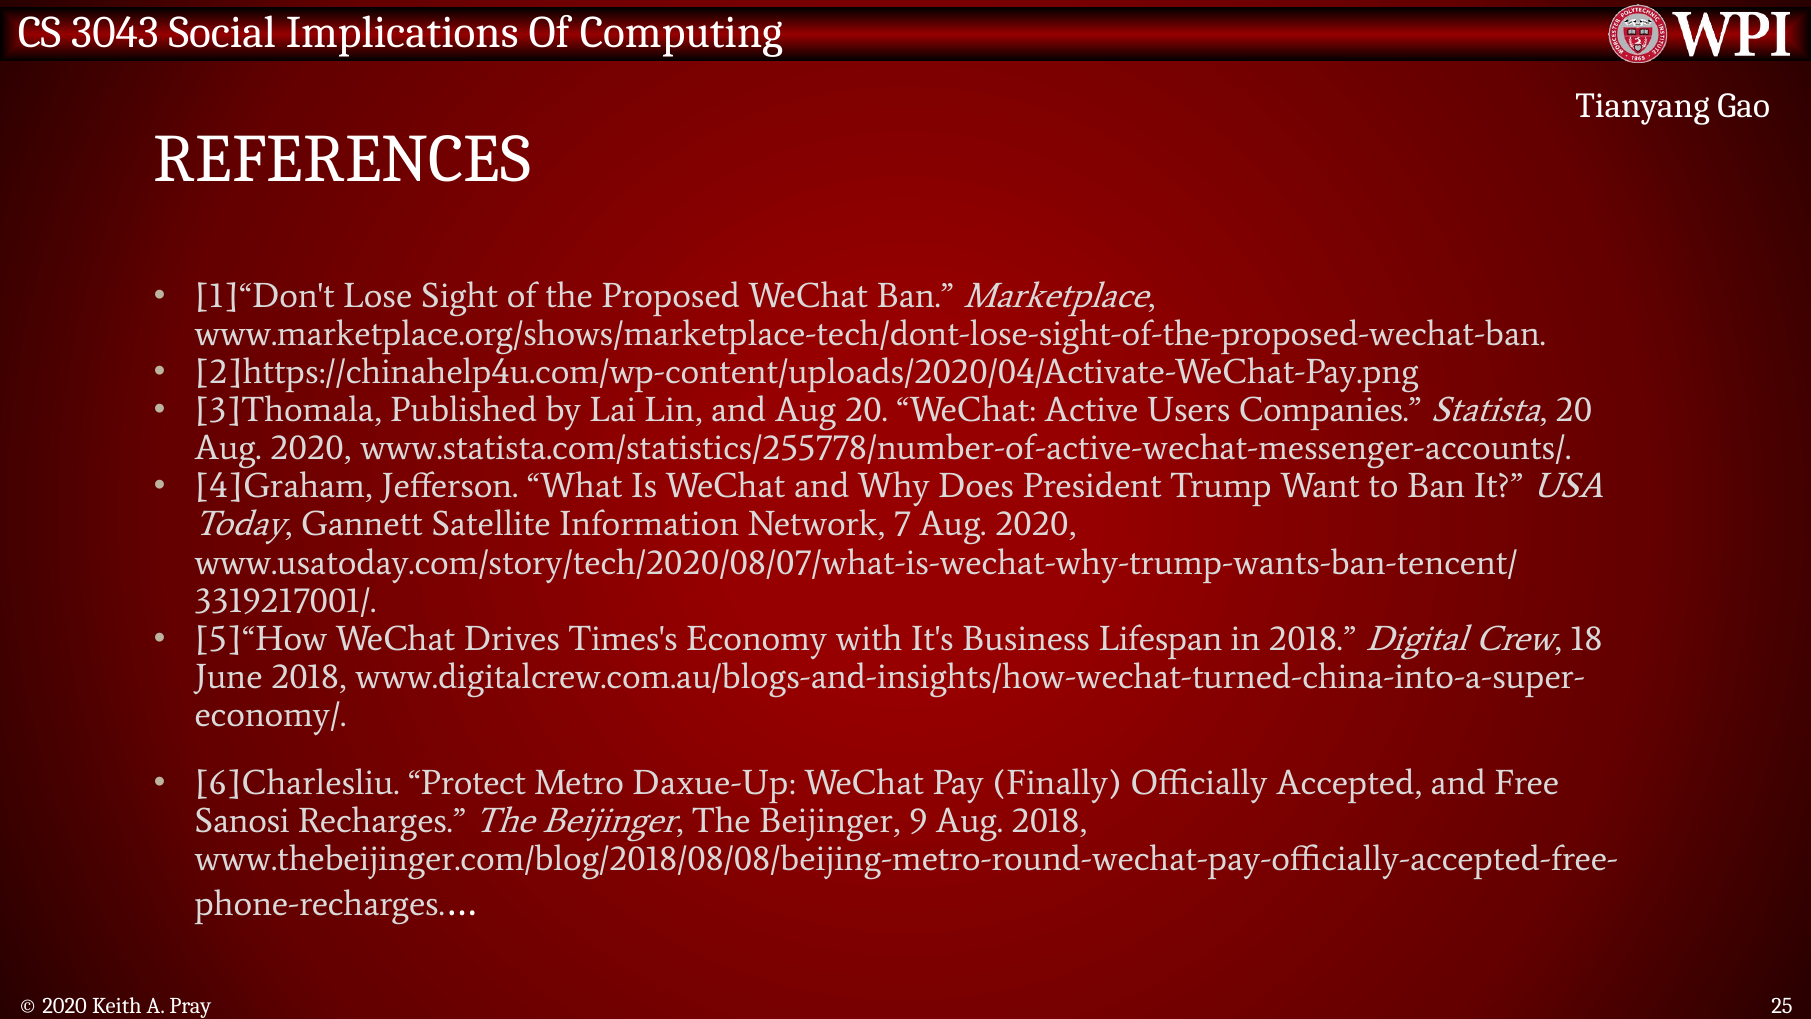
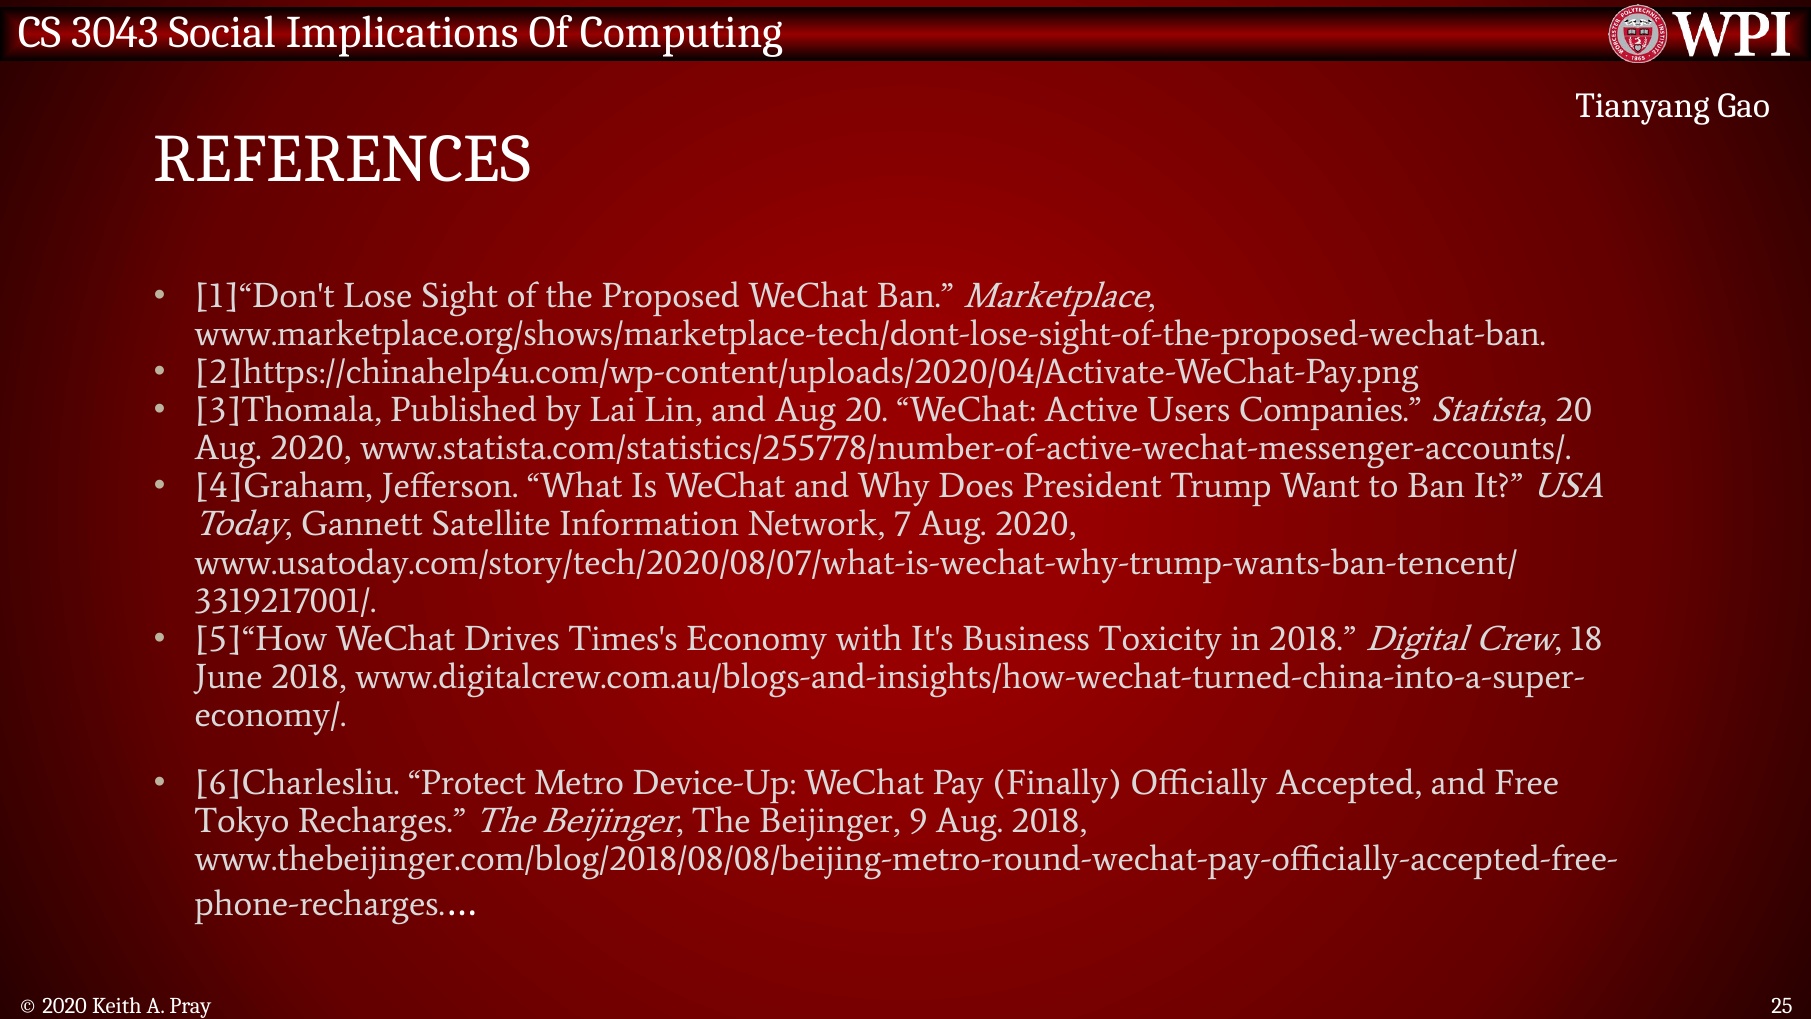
Lifespan: Lifespan -> Toxicity
Daxue-Up: Daxue-Up -> Device-Up
Sanosi: Sanosi -> Tokyo
